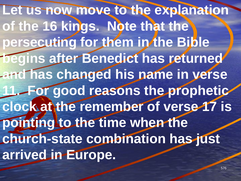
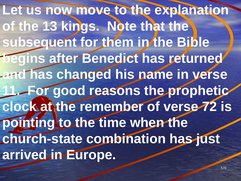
16: 16 -> 13
persecuting: persecuting -> subsequent
17: 17 -> 72
